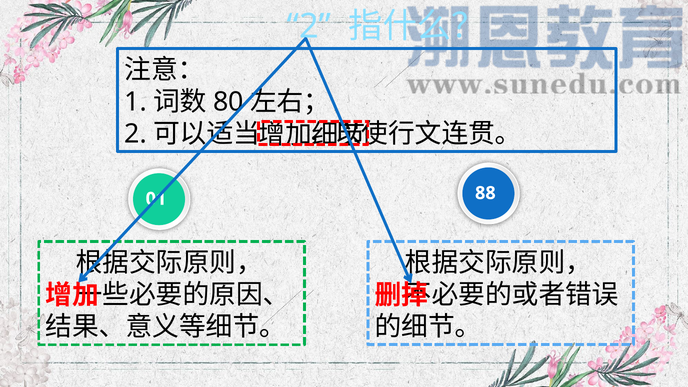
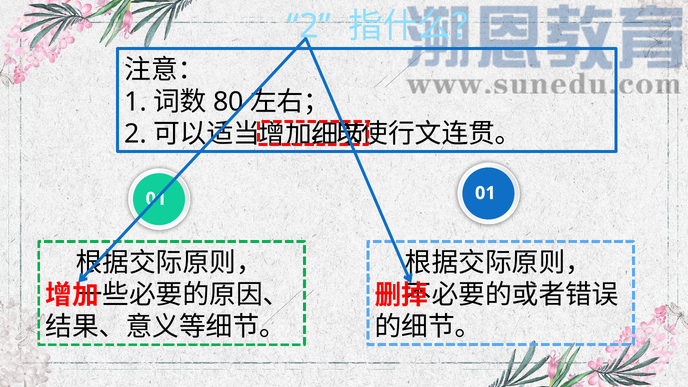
88 at (485, 193): 88 -> 01
